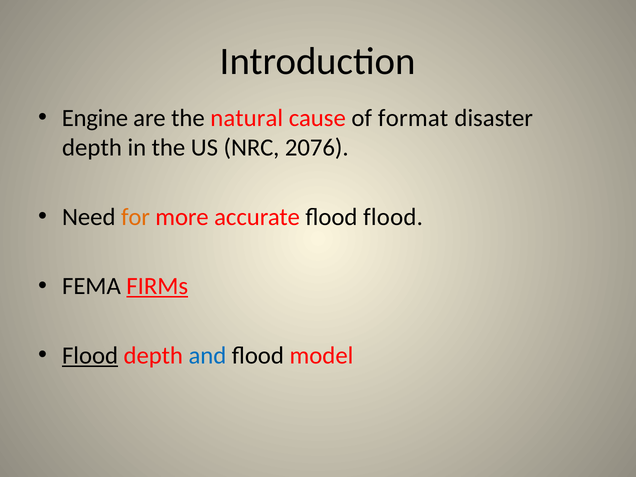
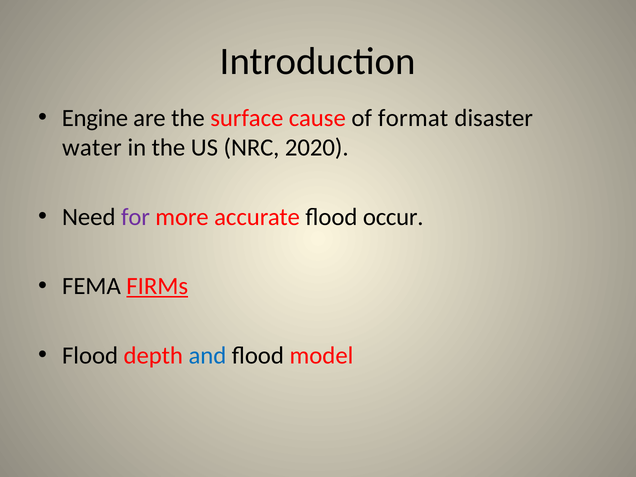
natural: natural -> surface
depth at (92, 148): depth -> water
2076: 2076 -> 2020
for colour: orange -> purple
flood flood: flood -> occur
Flood at (90, 356) underline: present -> none
